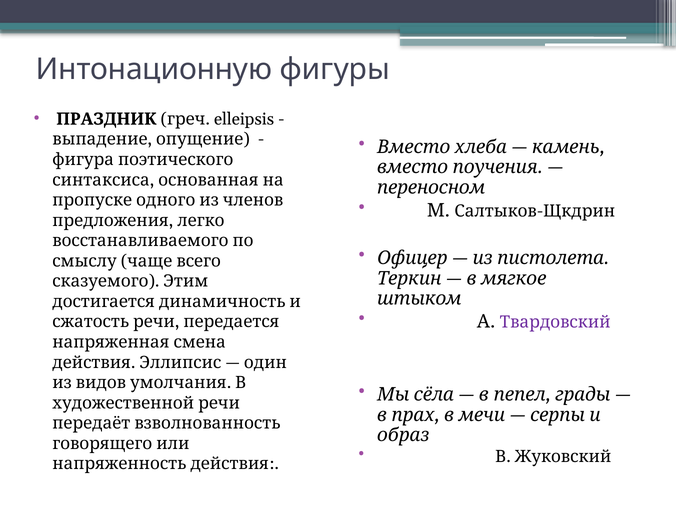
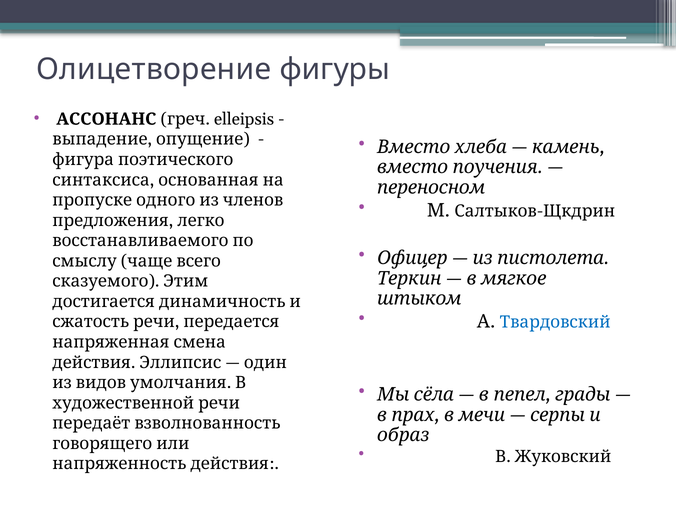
Интонационную: Интонационную -> Олицетворение
ПРАЗДНИК: ПРАЗДНИК -> АССОНАНС
Твардовский colour: purple -> blue
